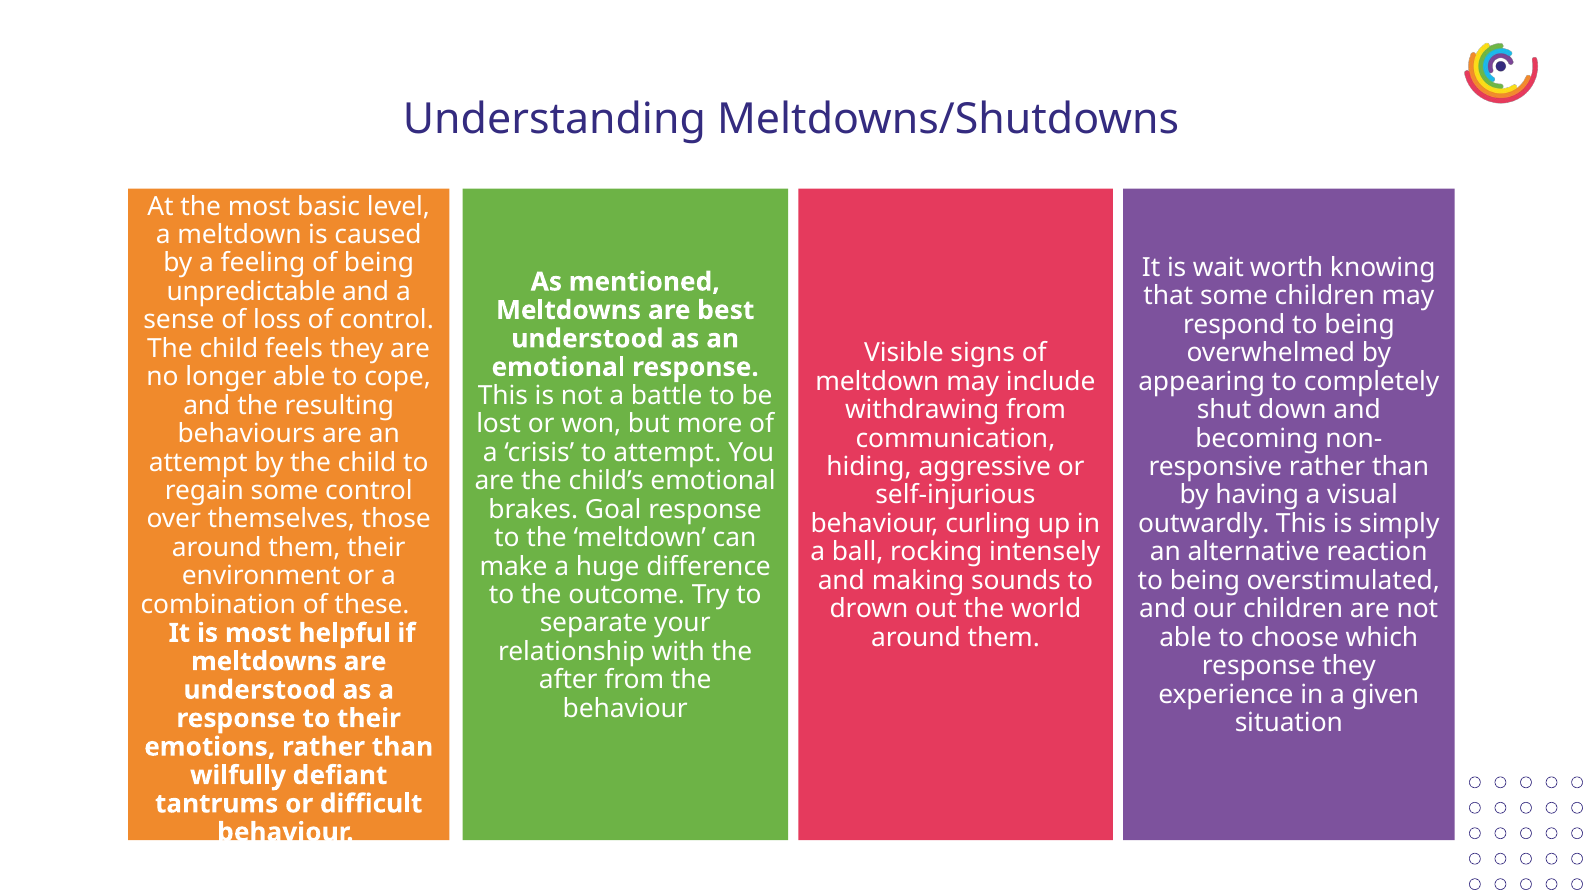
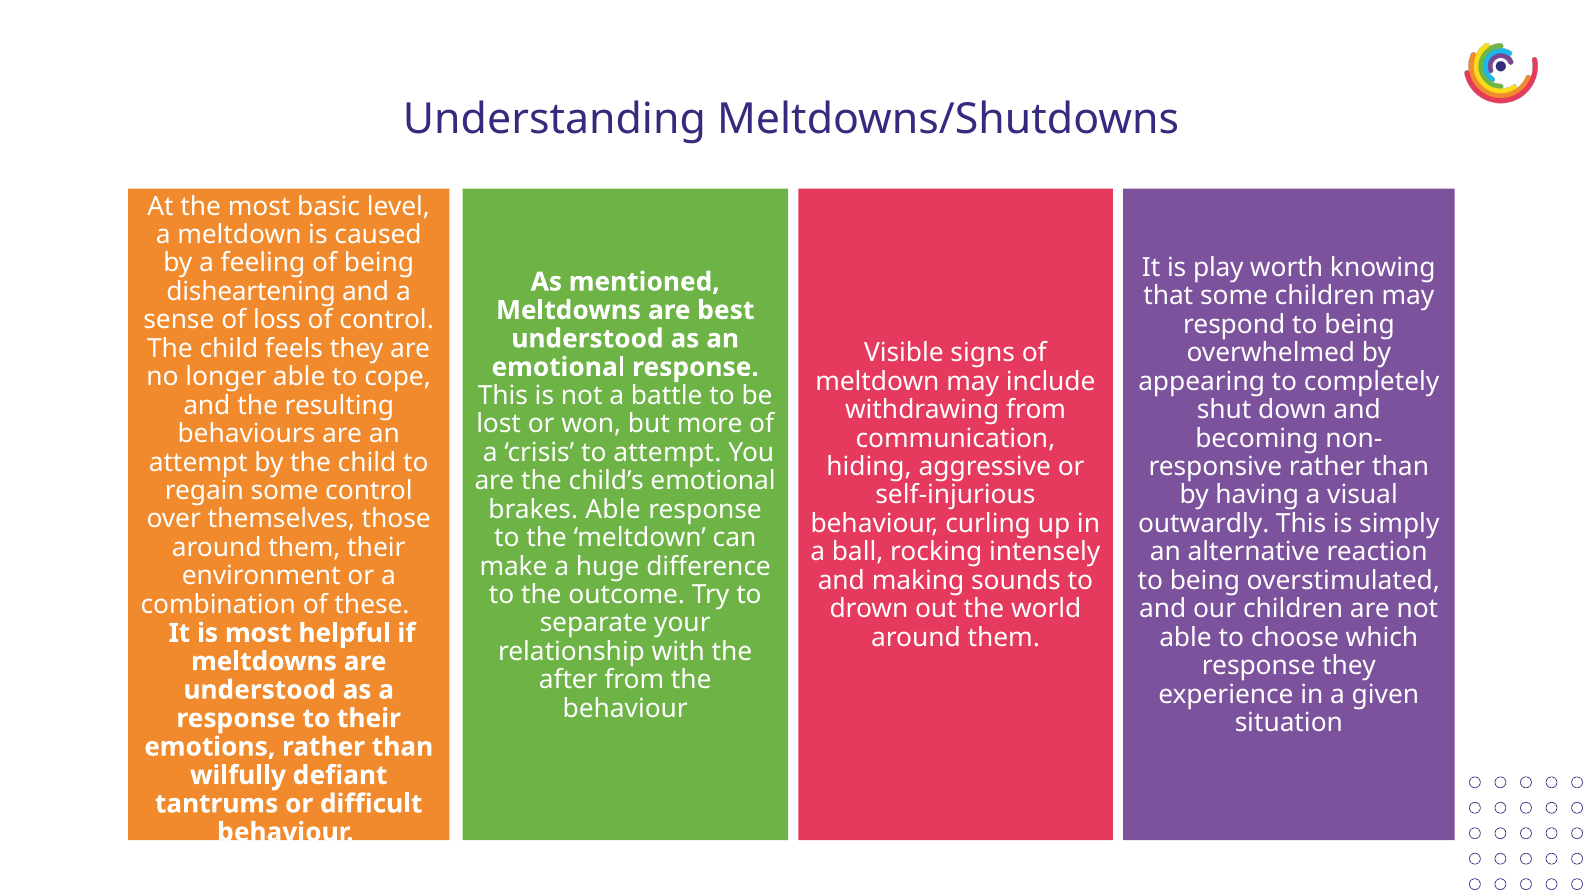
wait: wait -> play
unpredictable: unpredictable -> disheartening
brakes Goal: Goal -> Able
